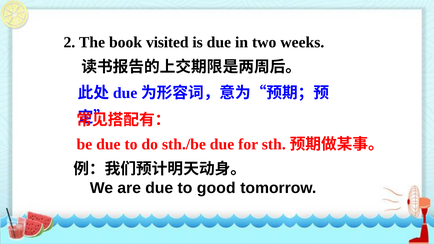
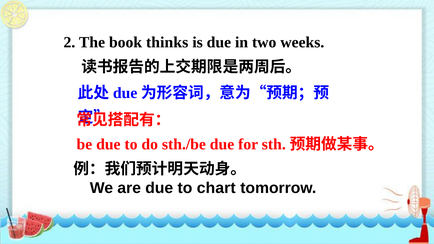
visited: visited -> thinks
good: good -> chart
